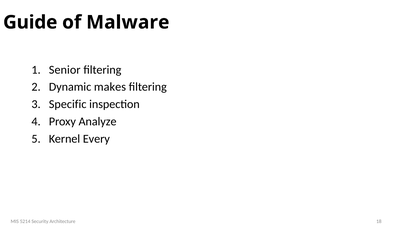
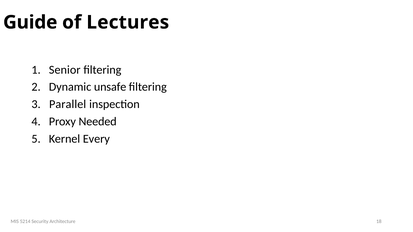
Malware: Malware -> Lectures
makes: makes -> unsafe
Specific: Specific -> Parallel
Analyze: Analyze -> Needed
